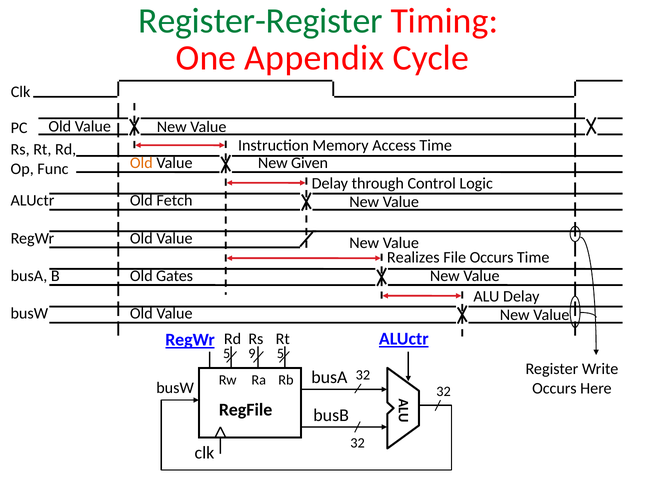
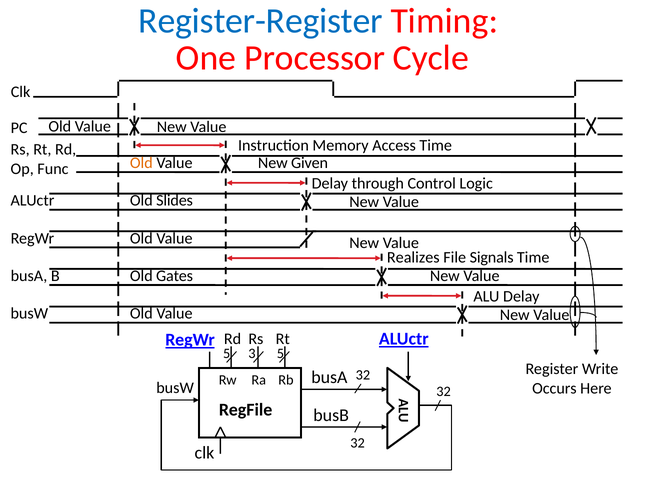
Register-Register colour: green -> blue
Appendix: Appendix -> Processor
Fetch: Fetch -> Slides
File Occurs: Occurs -> Signals
9: 9 -> 3
